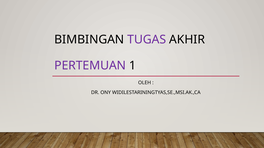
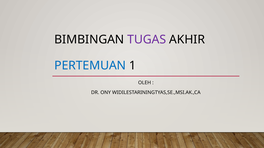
PERTEMUAN colour: purple -> blue
